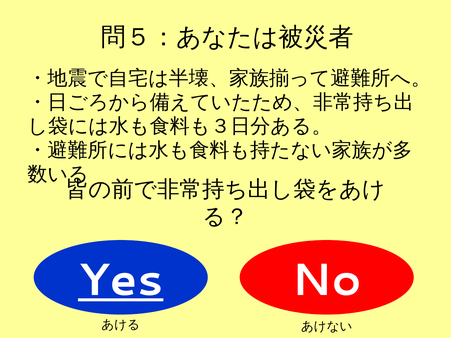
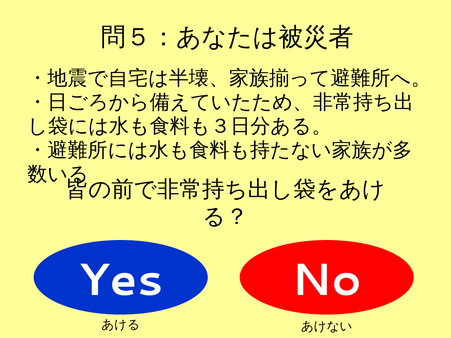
Yes underline: present -> none
